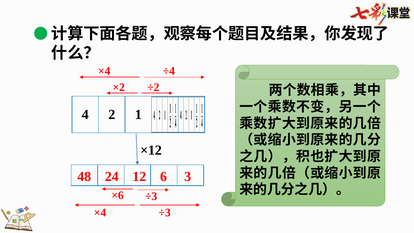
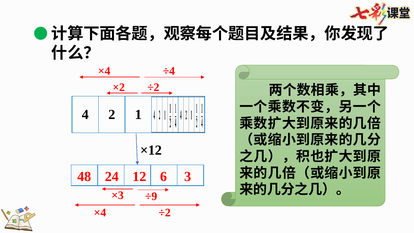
×6: ×6 -> ×3
÷3 at (151, 196): ÷3 -> ÷9
÷3 at (165, 213): ÷3 -> ÷2
